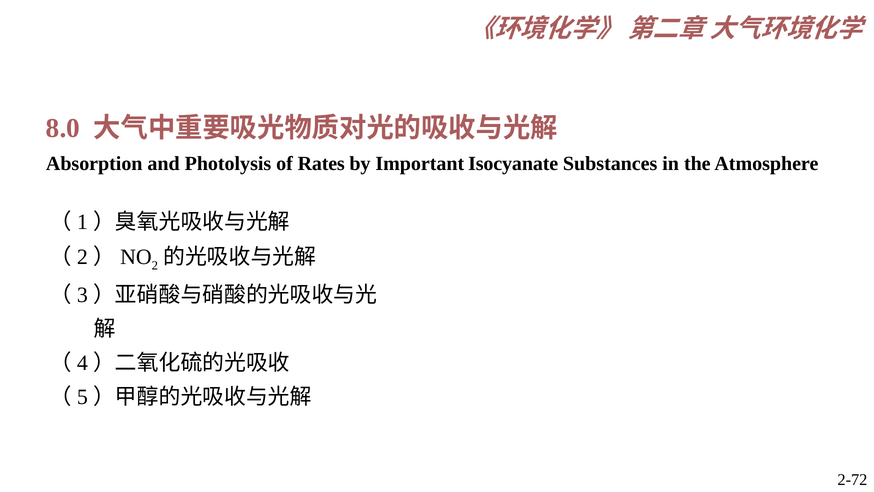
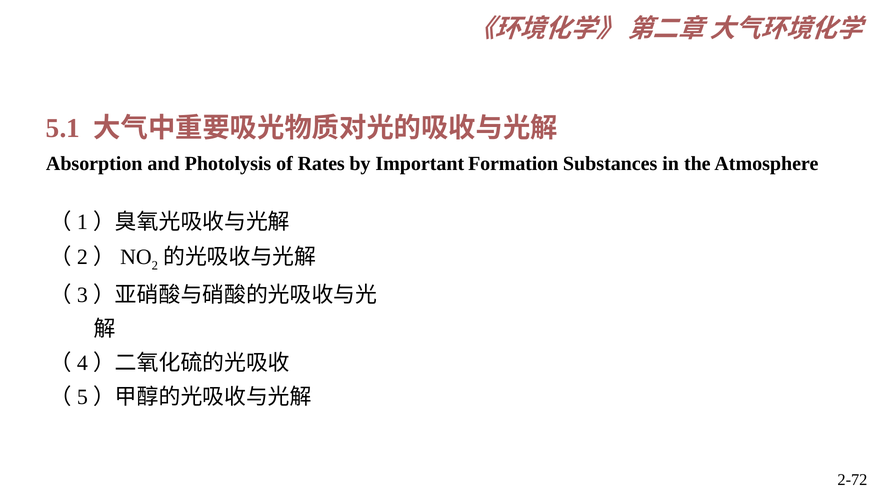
8.0: 8.0 -> 5.1
Isocyanate: Isocyanate -> Formation
